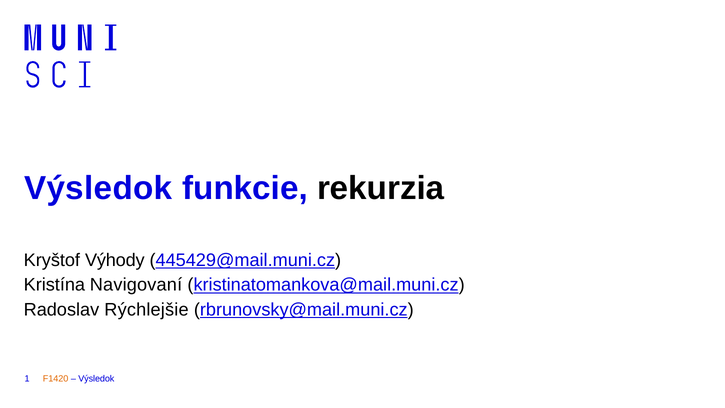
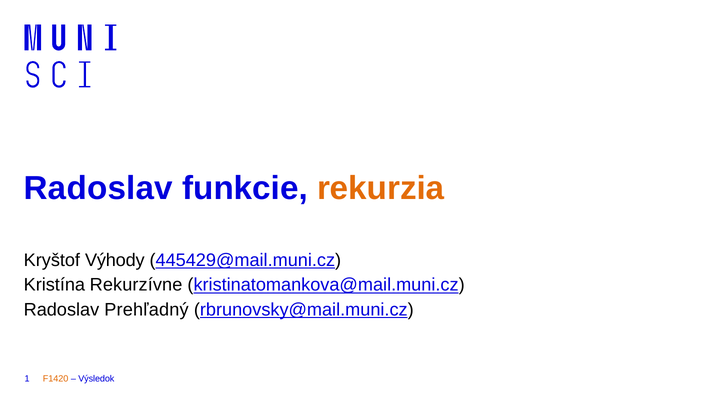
Výsledok at (98, 188): Výsledok -> Radoslav
rekurzia colour: black -> orange
Navigovaní: Navigovaní -> Rekurzívne
Rýchlejšie: Rýchlejšie -> Prehľadný
